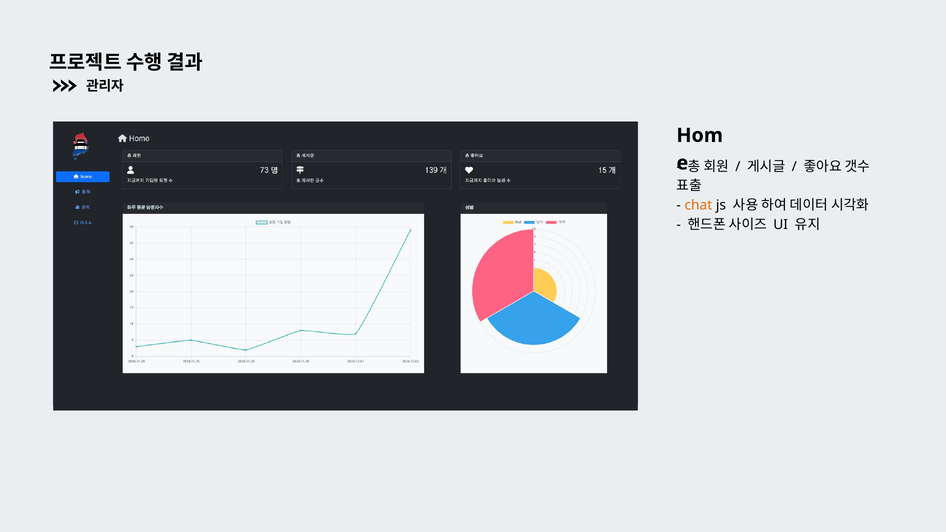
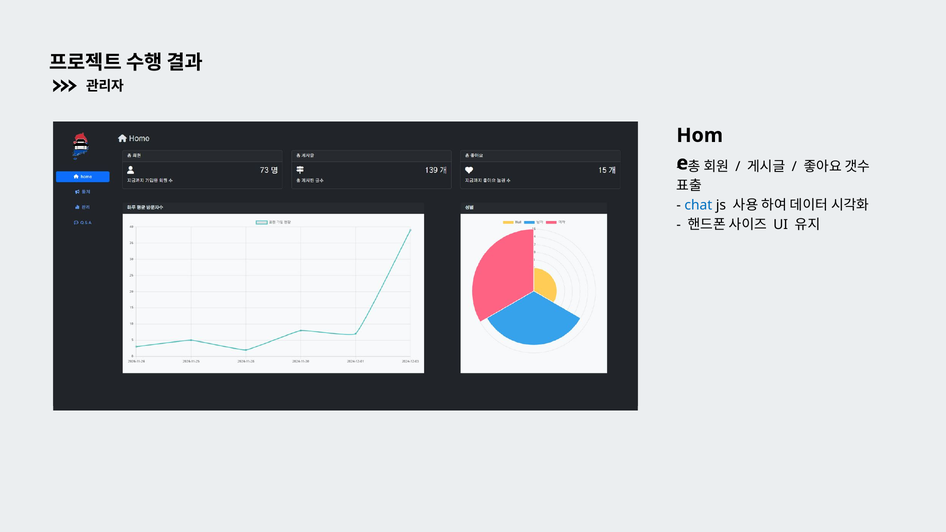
chat colour: orange -> blue
